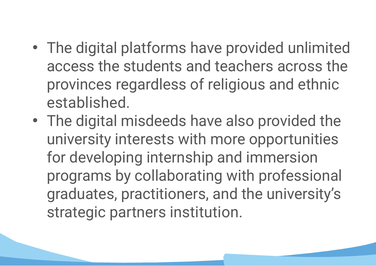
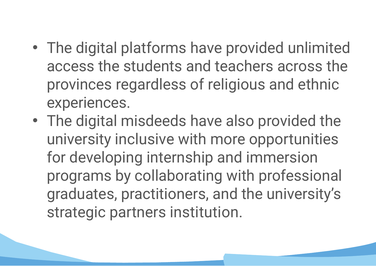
established: established -> experiences
interests: interests -> inclusive
